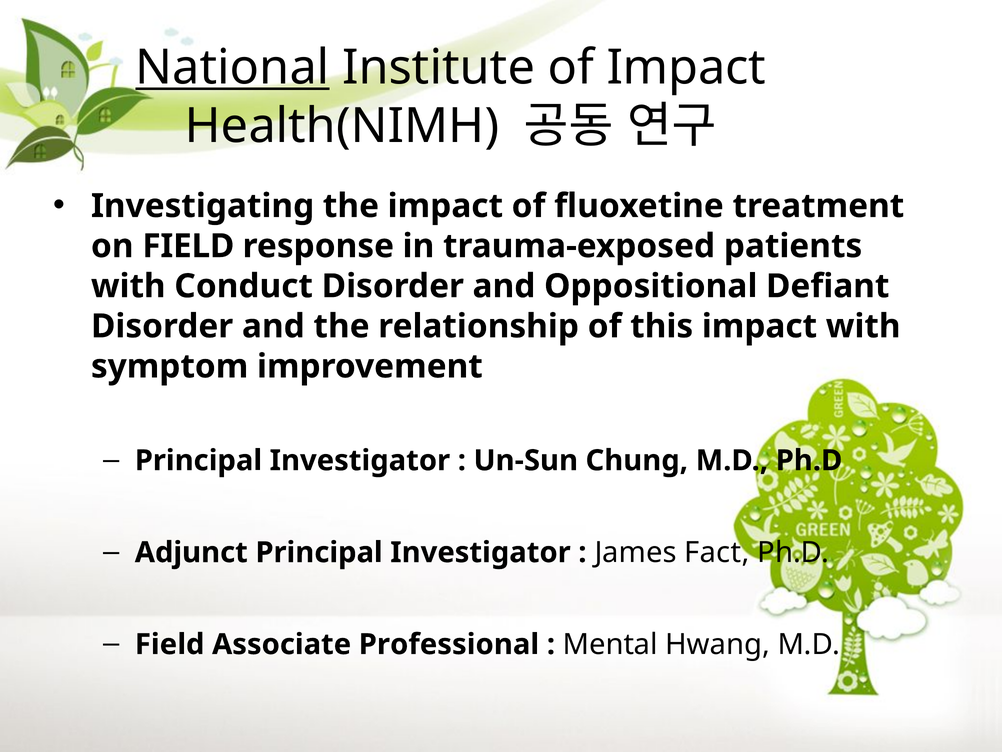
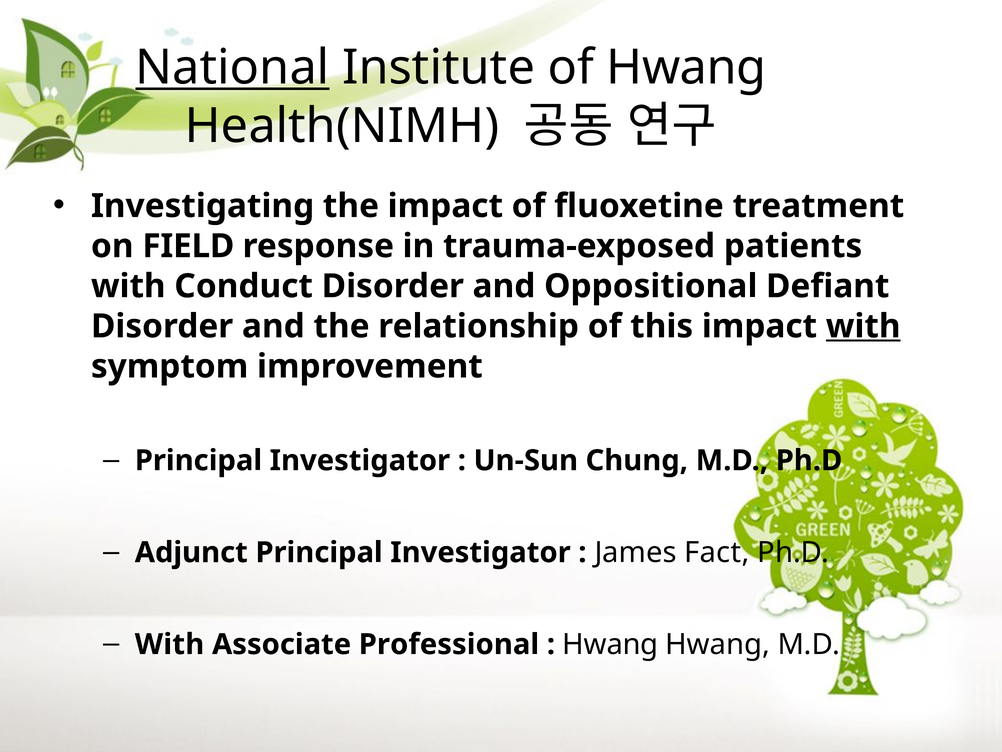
of Impact: Impact -> Hwang
with at (863, 326) underline: none -> present
Field at (170, 644): Field -> With
Mental at (610, 644): Mental -> Hwang
